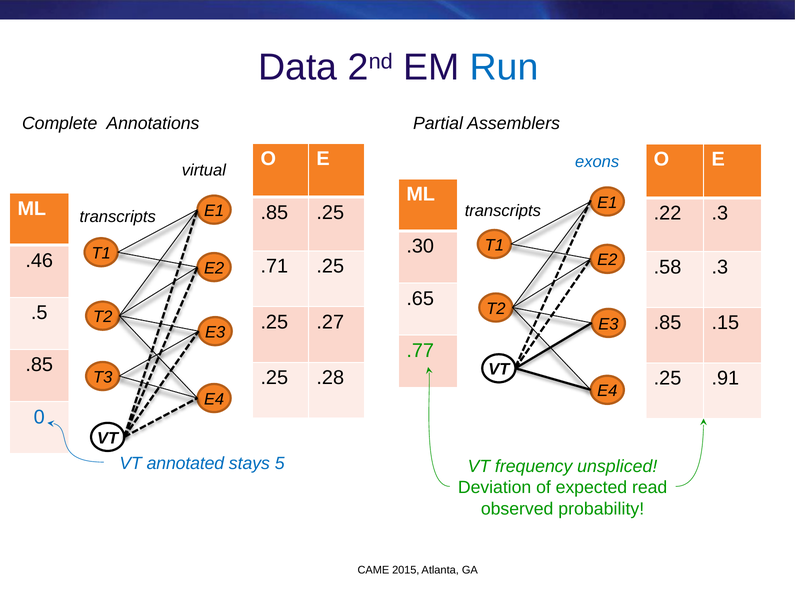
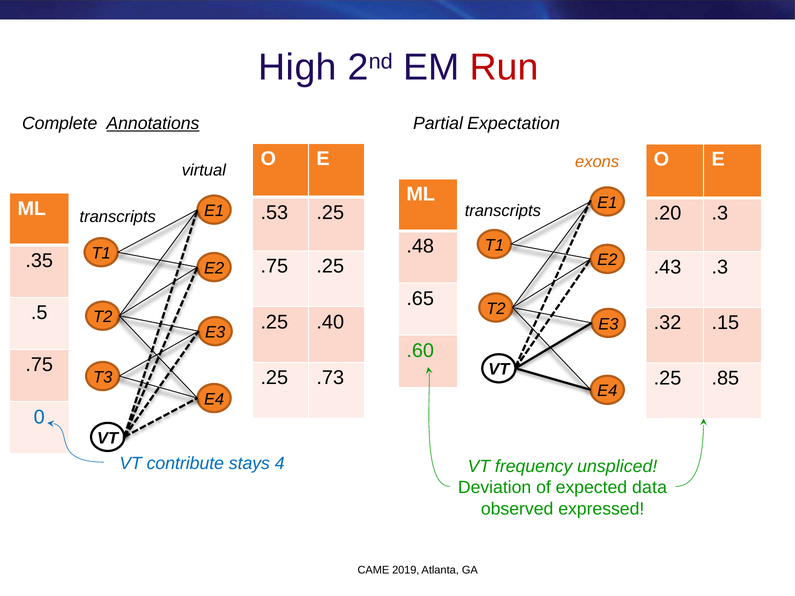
Data: Data -> High
Run colour: blue -> red
Annotations underline: none -> present
Assemblers: Assemblers -> Expectation
exons colour: blue -> orange
.85 at (274, 213): .85 -> .53
.22: .22 -> .20
.30: .30 -> .48
.46: .46 -> .35
.71 at (274, 267): .71 -> .75
.58: .58 -> .43
.27: .27 -> .40
.85 at (668, 323): .85 -> .32
.77: .77 -> .60
.85 at (39, 365): .85 -> .75
.28: .28 -> .73
.91: .91 -> .85
annotated: annotated -> contribute
5: 5 -> 4
read: read -> data
probability: probability -> expressed
2015: 2015 -> 2019
